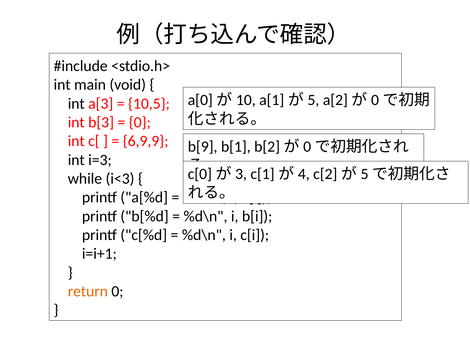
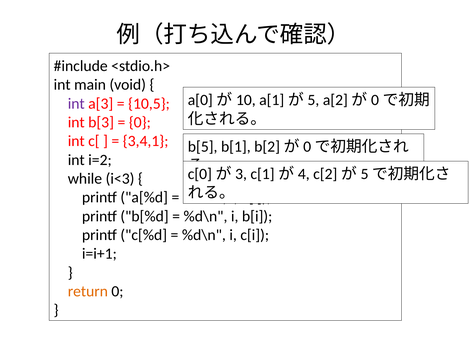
int at (76, 104) colour: black -> purple
6,9,9: 6,9,9 -> 3,4,1
b[9: b[9 -> b[5
i=3: i=3 -> i=2
